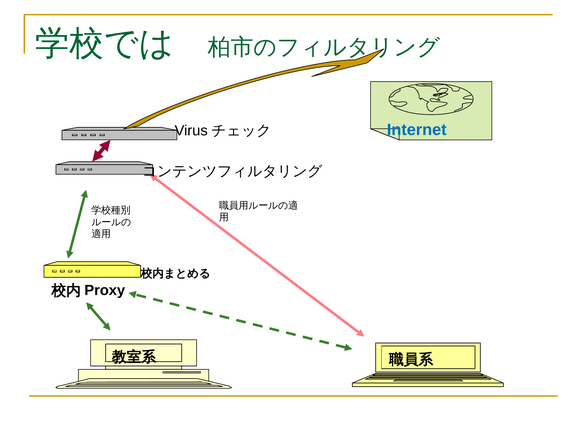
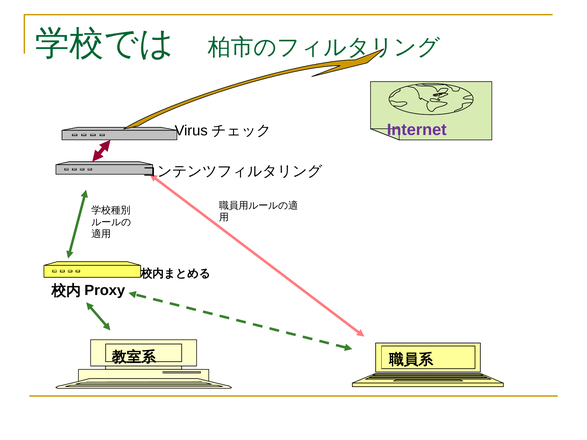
Internet colour: blue -> purple
